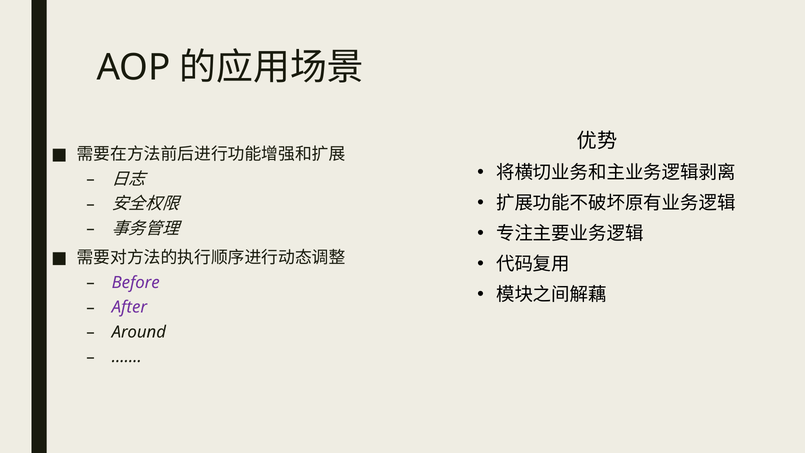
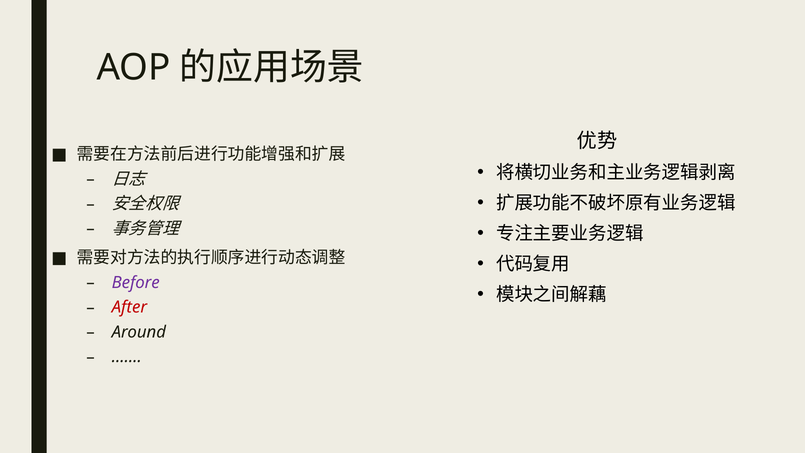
After colour: purple -> red
